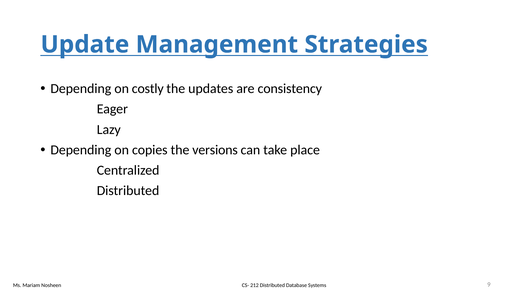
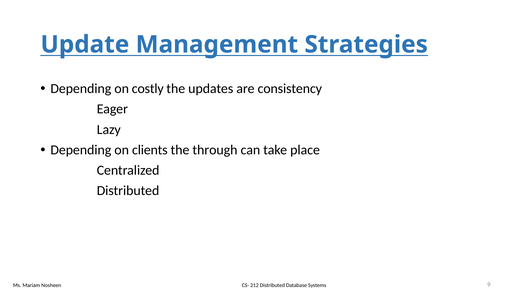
copies: copies -> clients
versions: versions -> through
